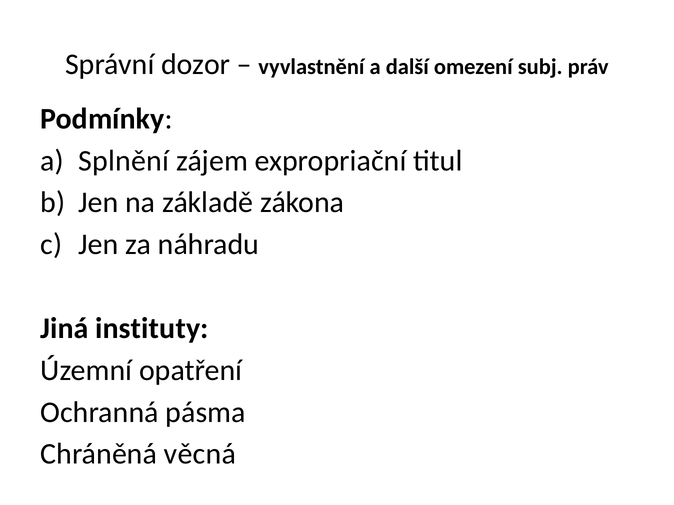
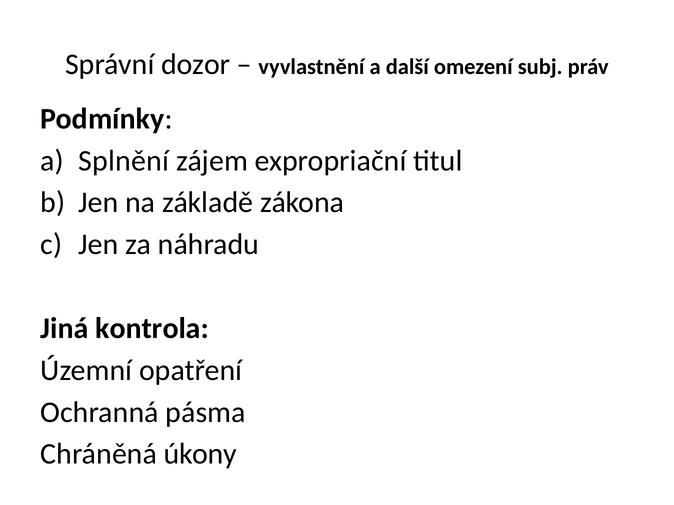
instituty: instituty -> kontrola
věcná: věcná -> úkony
